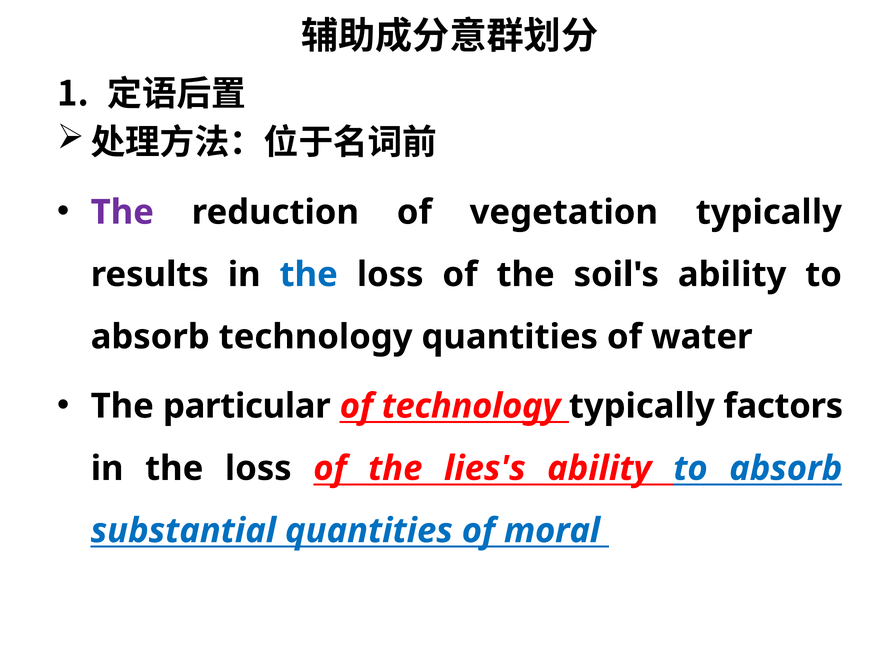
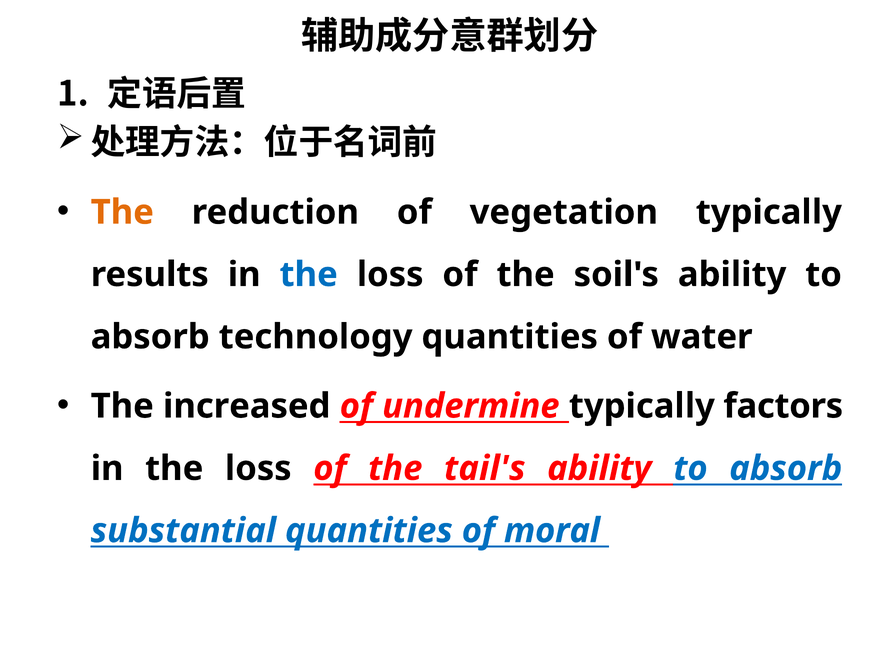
The at (122, 212) colour: purple -> orange
particular: particular -> increased
of technology: technology -> undermine
lies's: lies's -> tail's
